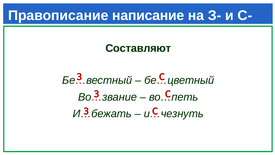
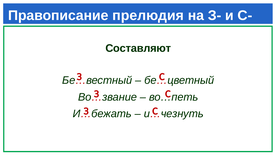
написание: написание -> прелюдия
